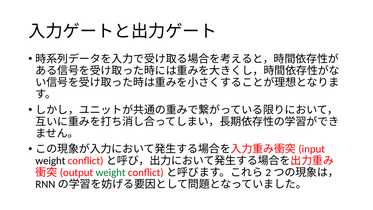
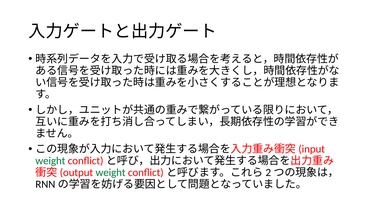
weight at (50, 161) colour: black -> green
